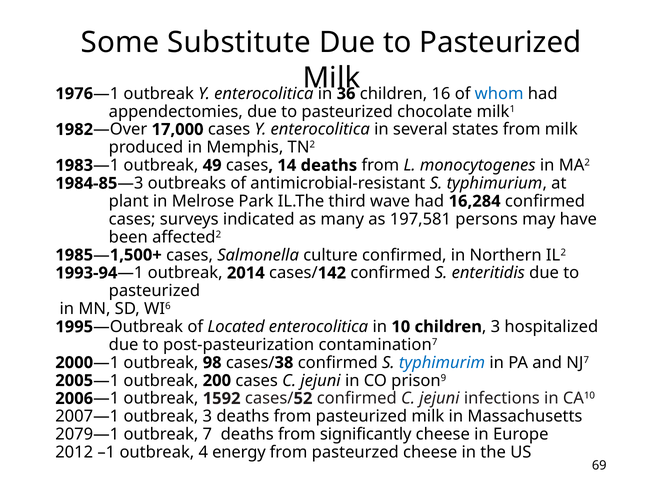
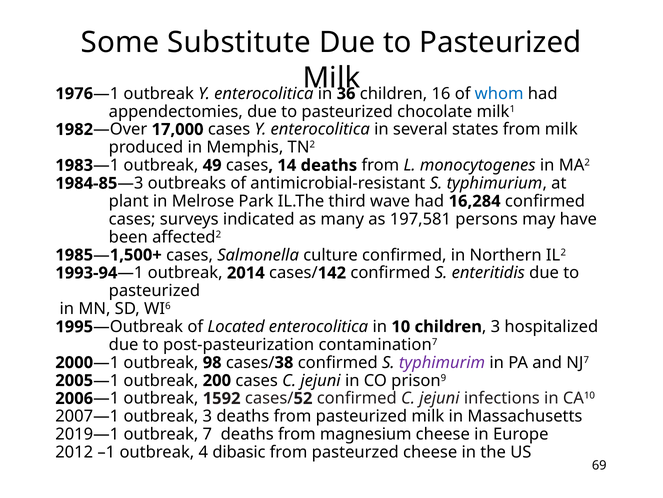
typhimurim colour: blue -> purple
2079—1: 2079—1 -> 2019—1
significantly: significantly -> magnesium
energy: energy -> dibasic
